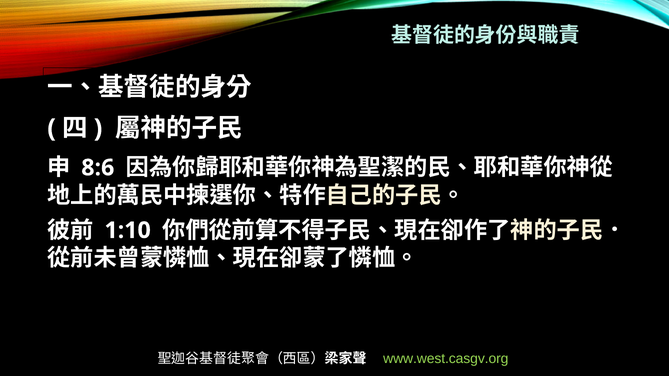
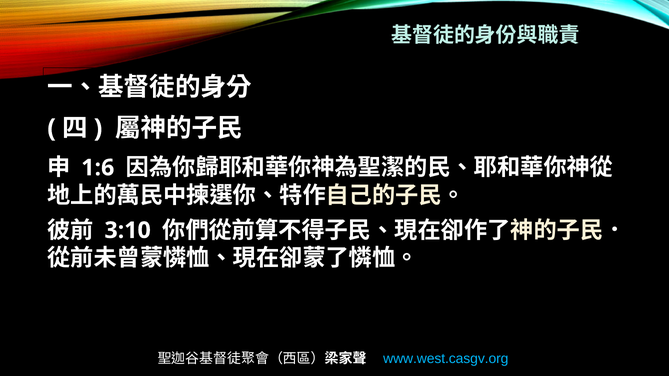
8:6: 8:6 -> 1:6
1:10: 1:10 -> 3:10
www.west.casgv.org colour: light green -> light blue
